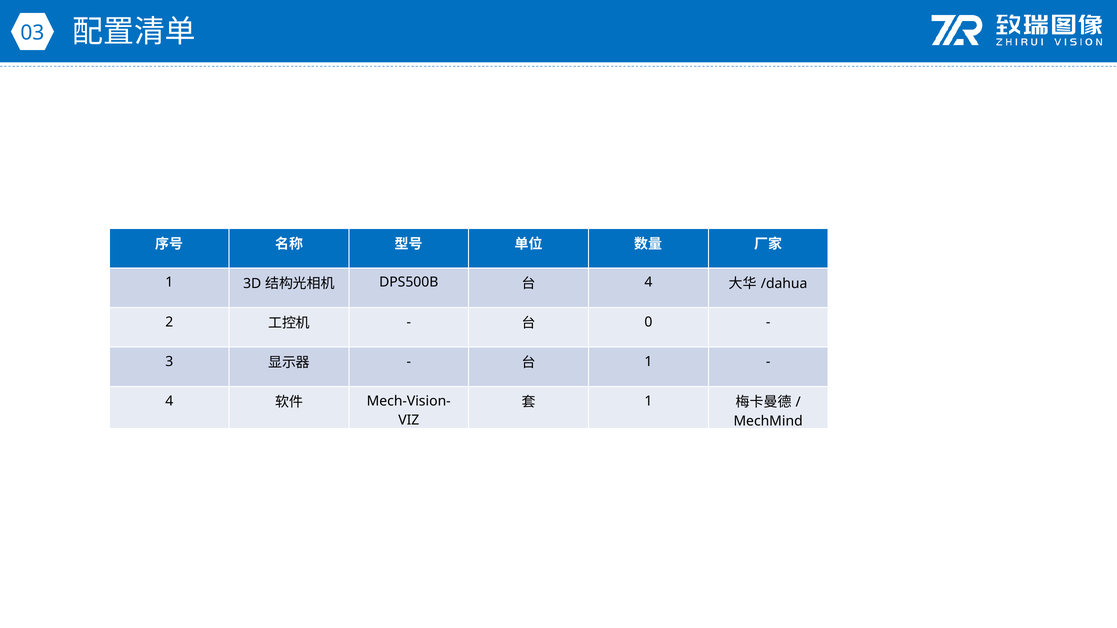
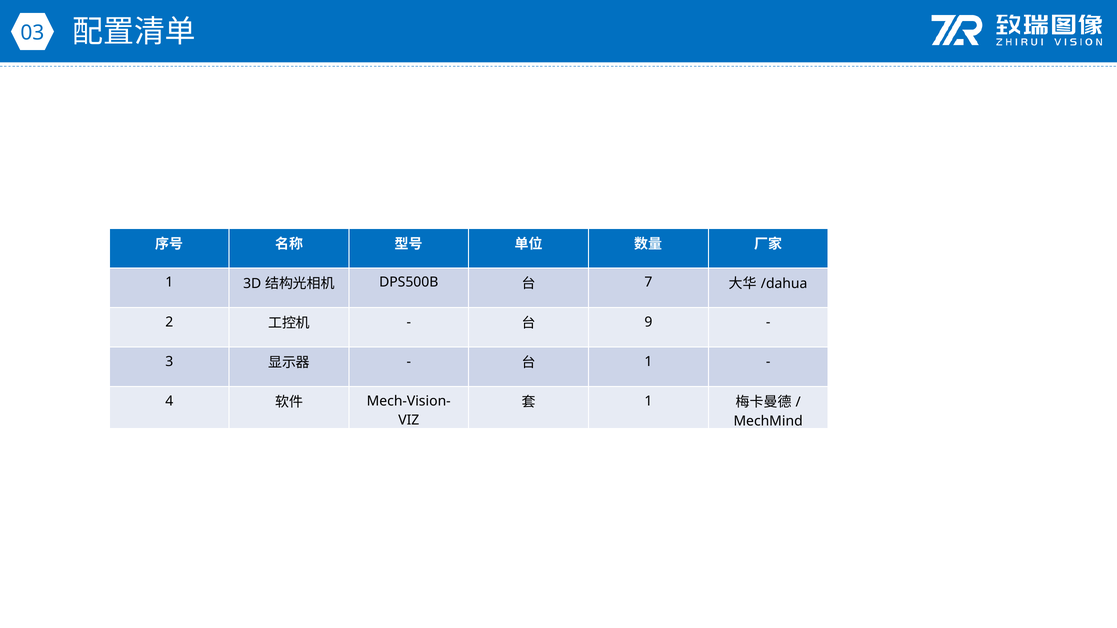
4 at (648, 283): 4 -> 7
0: 0 -> 9
